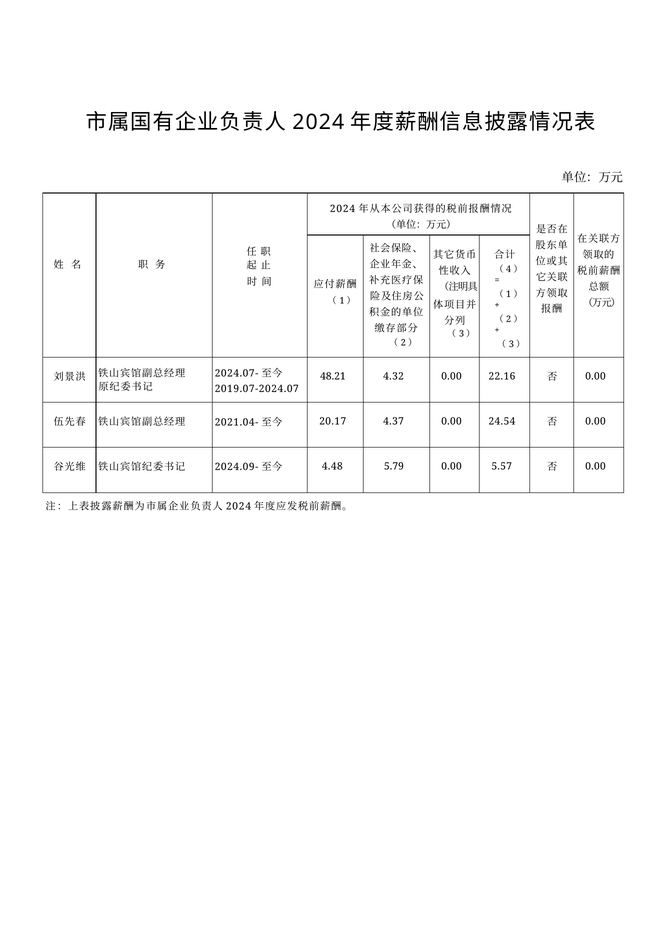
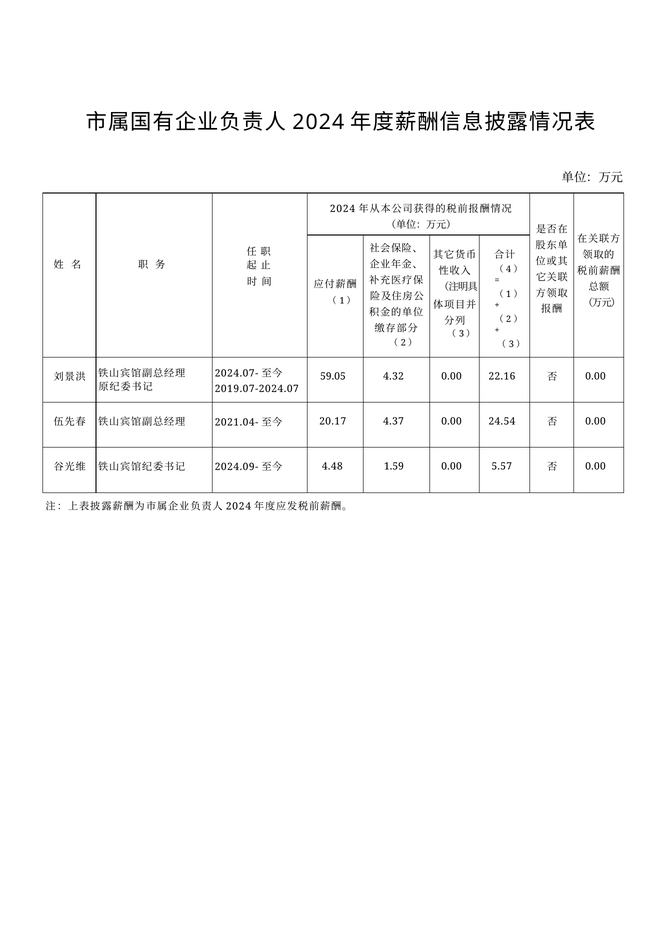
48.21: 48.21 -> 59.05
5.79: 5.79 -> 1.59
